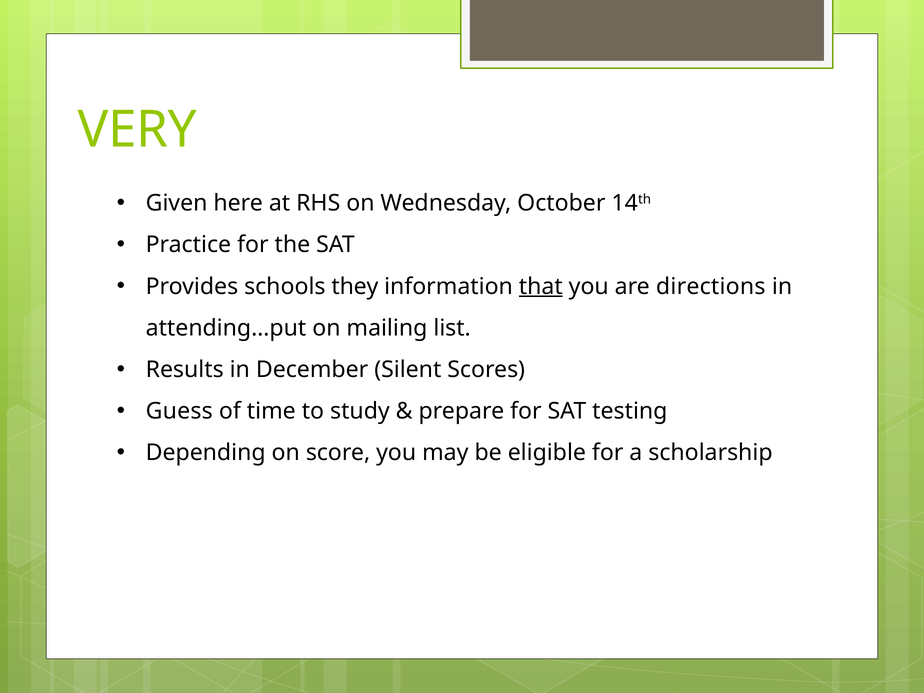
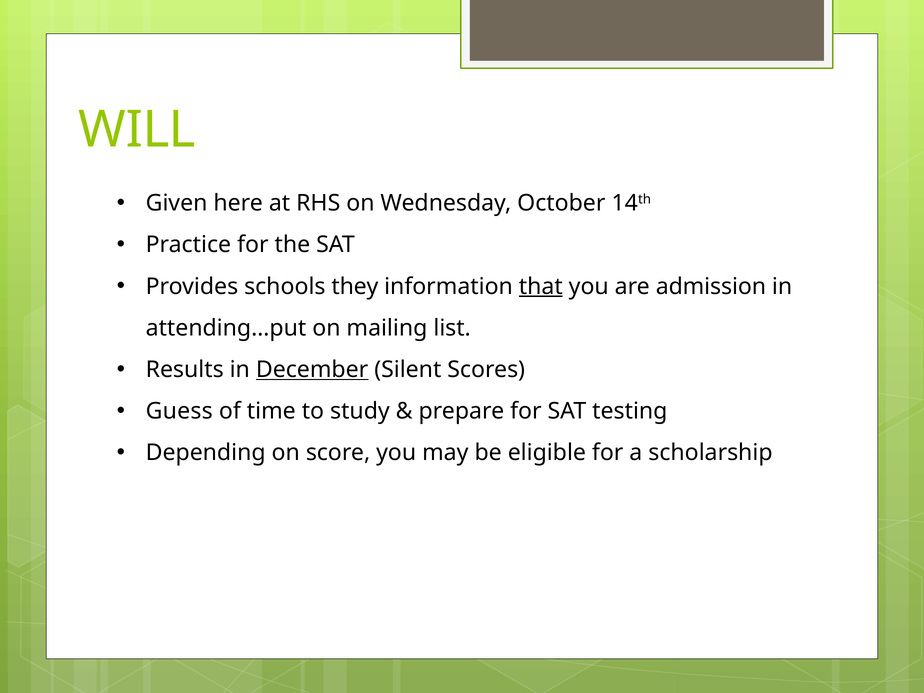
VERY: VERY -> WILL
directions: directions -> admission
December underline: none -> present
